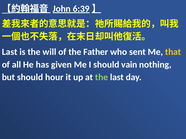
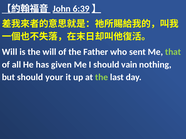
Last at (10, 52): Last -> Will
that colour: yellow -> light green
hour: hour -> your
